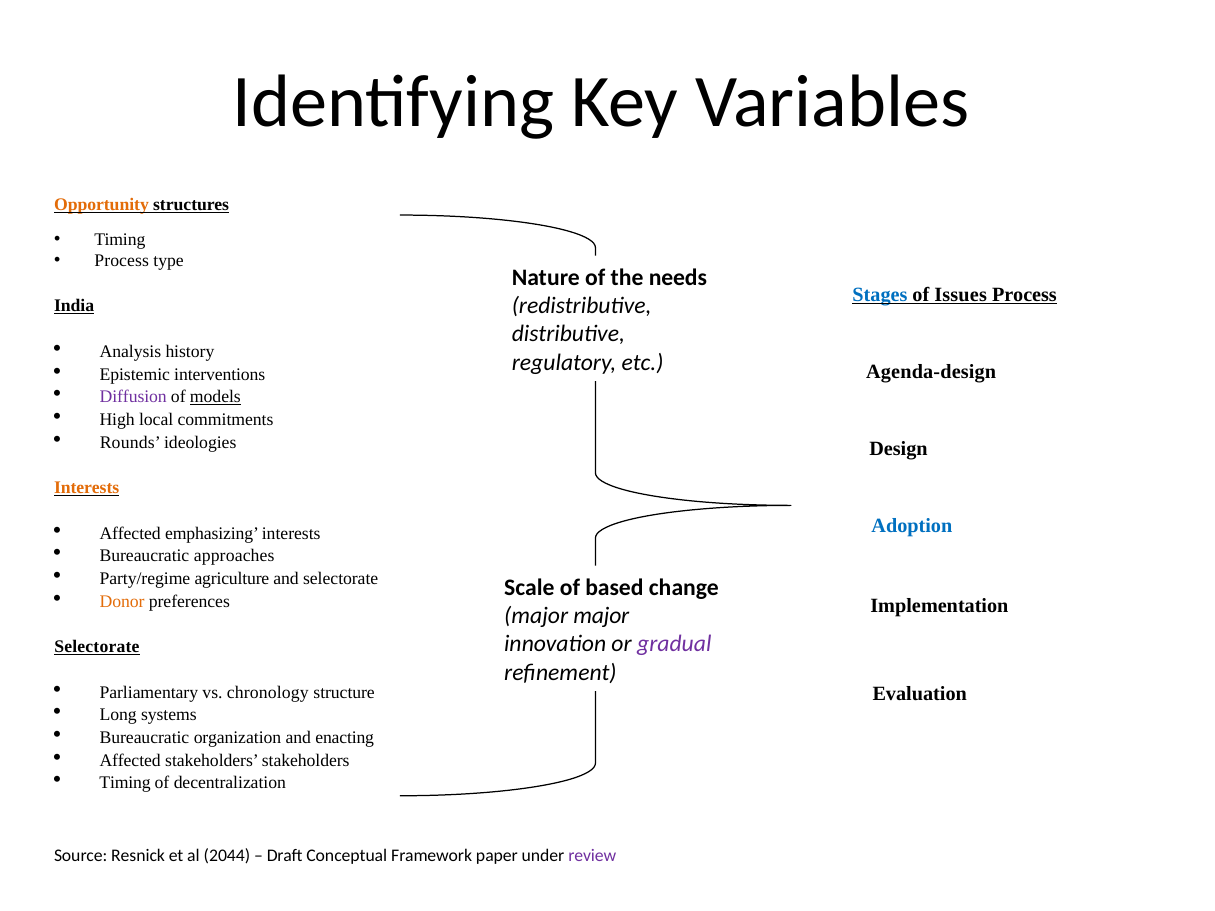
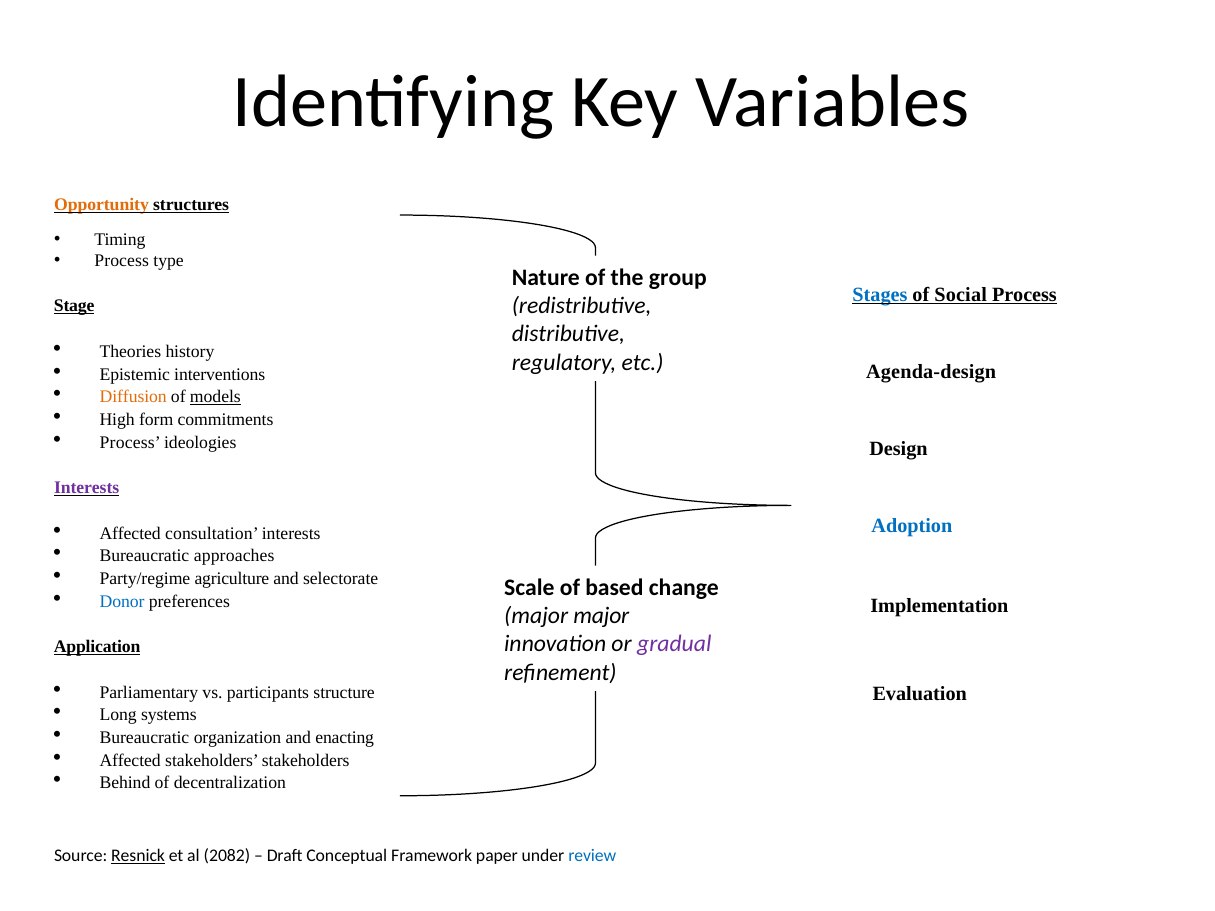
needs: needs -> group
Issues: Issues -> Social
India: India -> Stage
Analysis: Analysis -> Theories
Diffusion colour: purple -> orange
local: local -> form
Rounds at (130, 443): Rounds -> Process
Interests at (87, 488) colour: orange -> purple
emphasizing: emphasizing -> consultation
Donor colour: orange -> blue
Selectorate at (97, 647): Selectorate -> Application
chronology: chronology -> participants
Timing at (125, 783): Timing -> Behind
Resnick underline: none -> present
2044: 2044 -> 2082
review colour: purple -> blue
